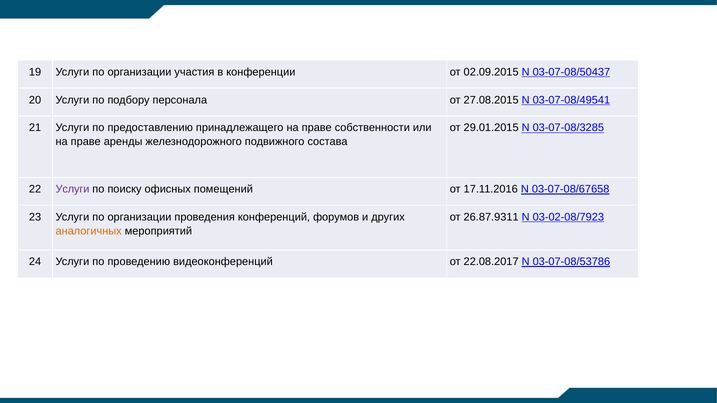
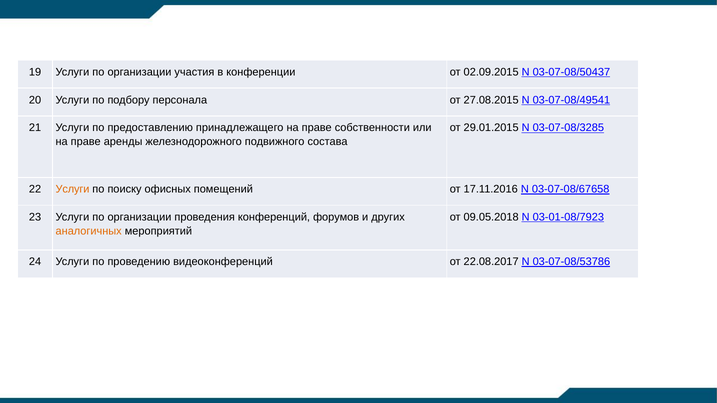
Услуги at (72, 189) colour: purple -> orange
26.87.9311: 26.87.9311 -> 09.05.2018
03-02-08/7923: 03-02-08/7923 -> 03-01-08/7923
